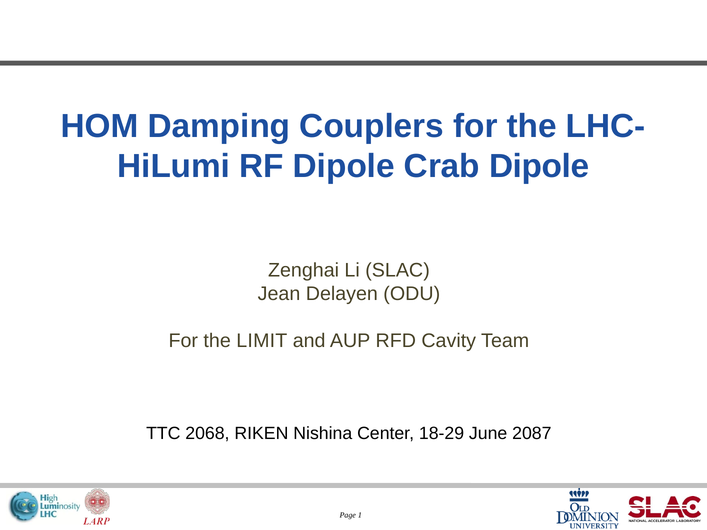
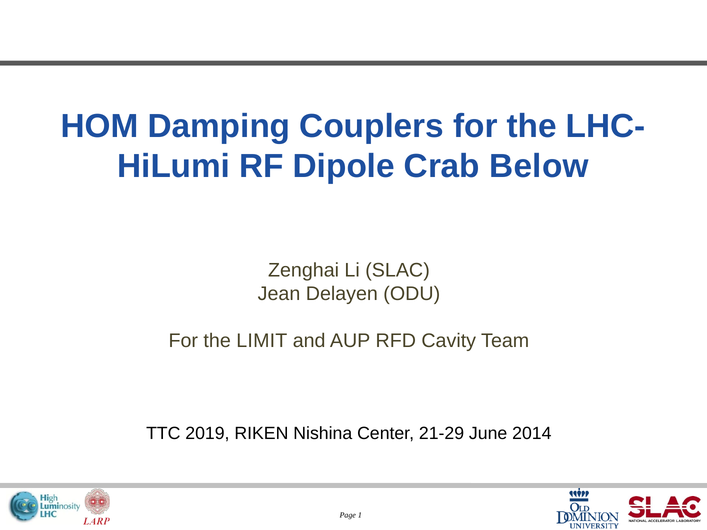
Crab Dipole: Dipole -> Below
2068: 2068 -> 2019
18-29: 18-29 -> 21-29
2087: 2087 -> 2014
